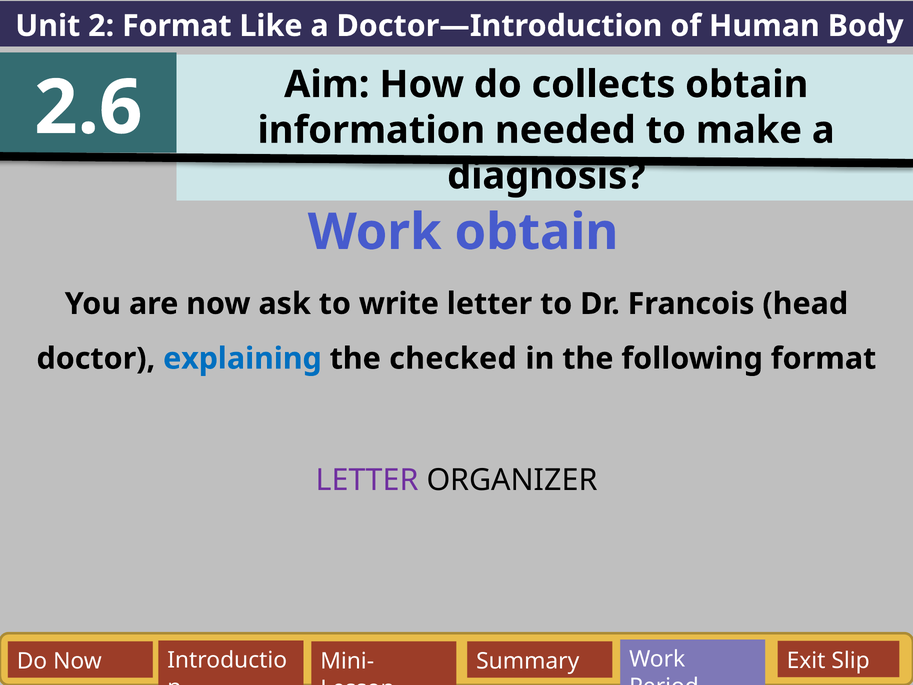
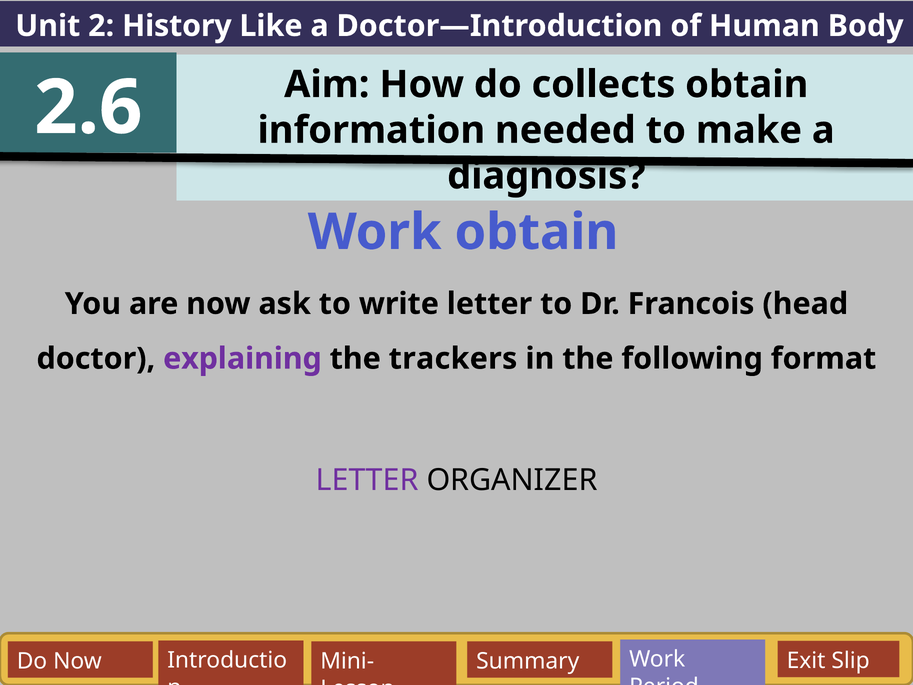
2 Format: Format -> History
explaining colour: blue -> purple
checked: checked -> trackers
